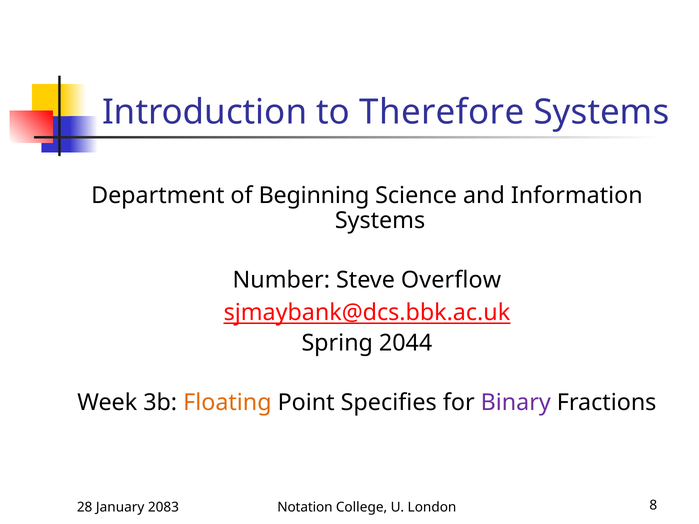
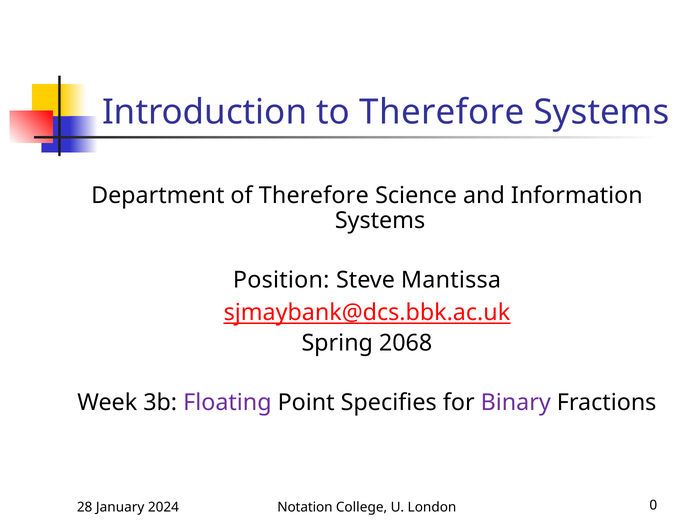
of Beginning: Beginning -> Therefore
Number: Number -> Position
Overflow: Overflow -> Mantissa
2044: 2044 -> 2068
Floating colour: orange -> purple
2083: 2083 -> 2024
8: 8 -> 0
